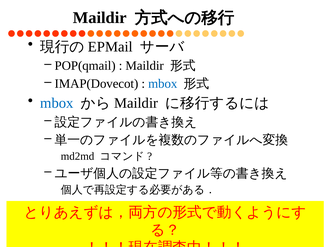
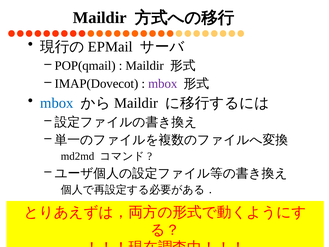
mbox at (163, 84) colour: blue -> purple
